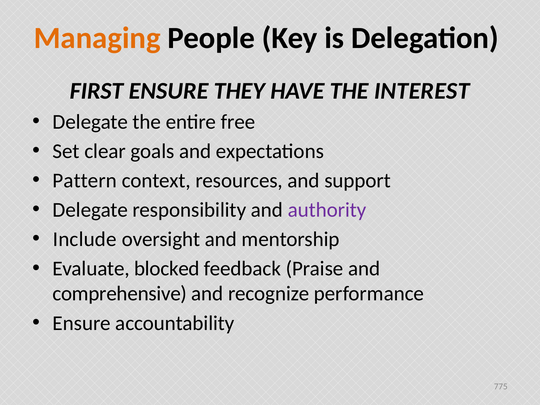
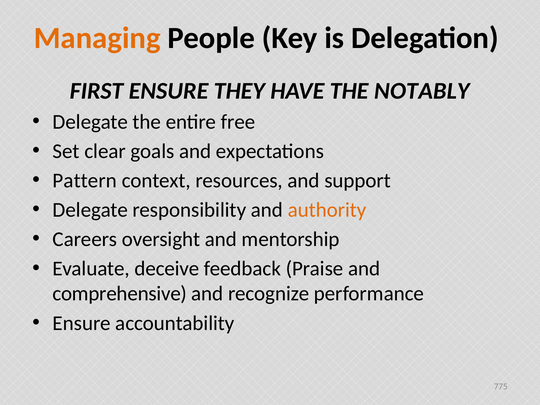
INTEREST: INTEREST -> NOTABLY
authority colour: purple -> orange
Include: Include -> Careers
blocked: blocked -> deceive
